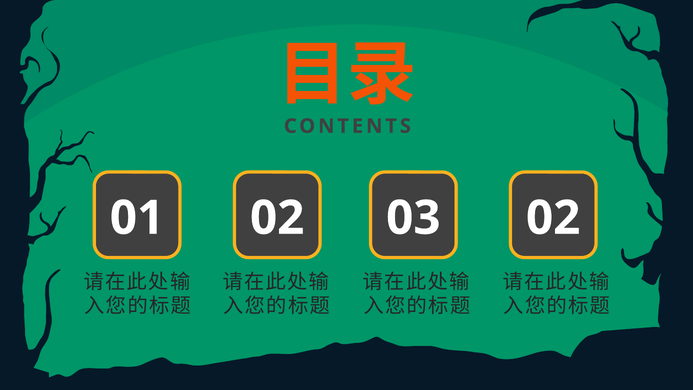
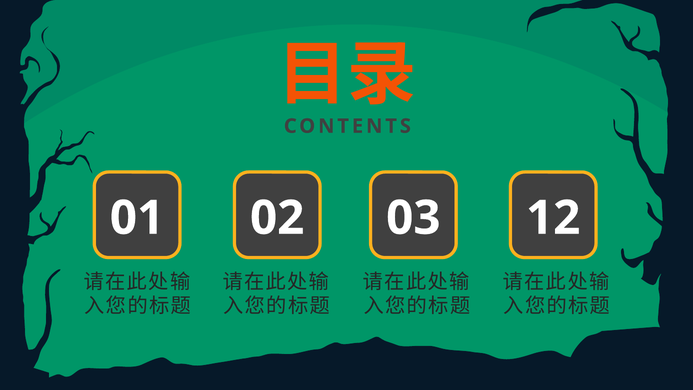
03 02: 02 -> 12
